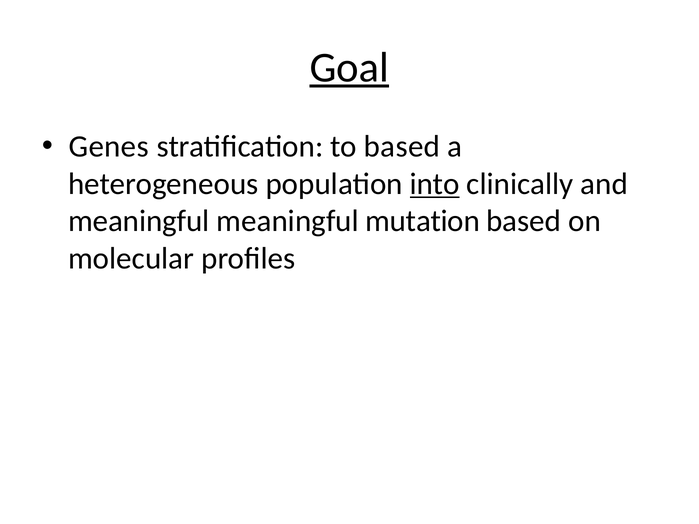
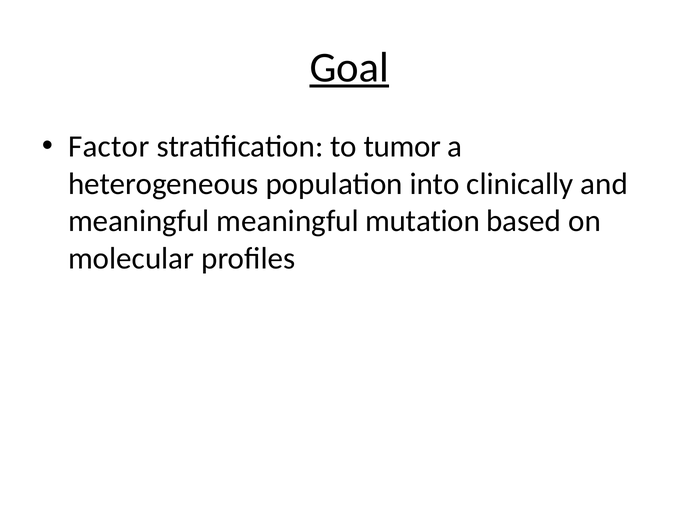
Genes: Genes -> Factor
to based: based -> tumor
into underline: present -> none
